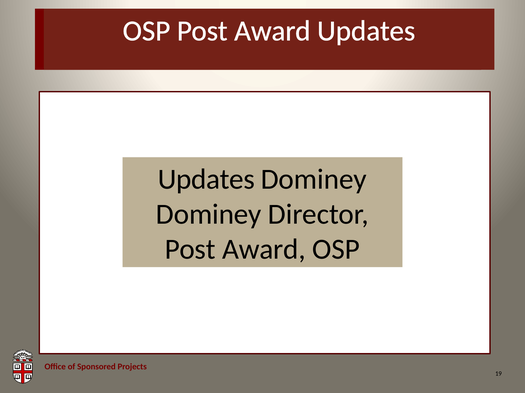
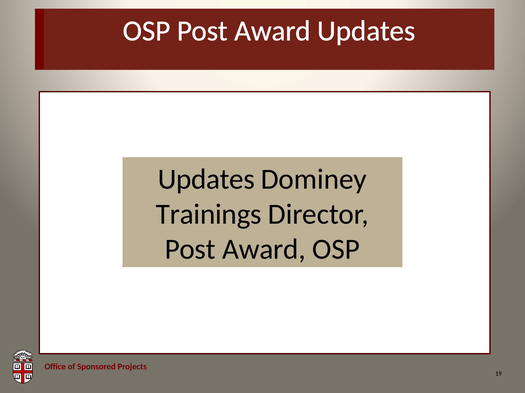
Dominey at (209, 215): Dominey -> Trainings
